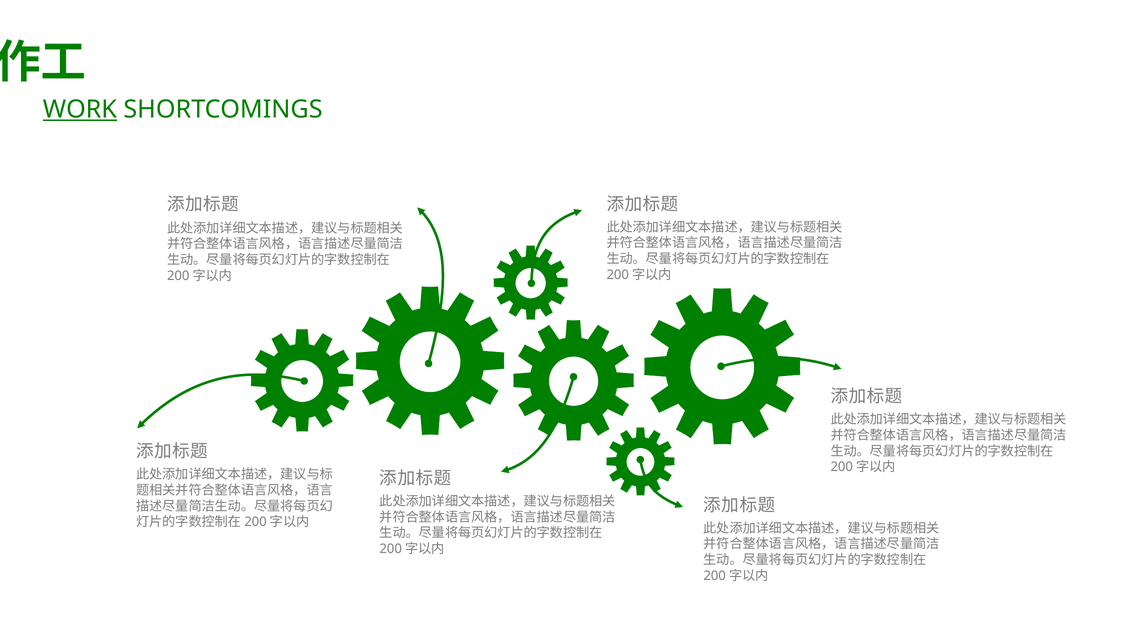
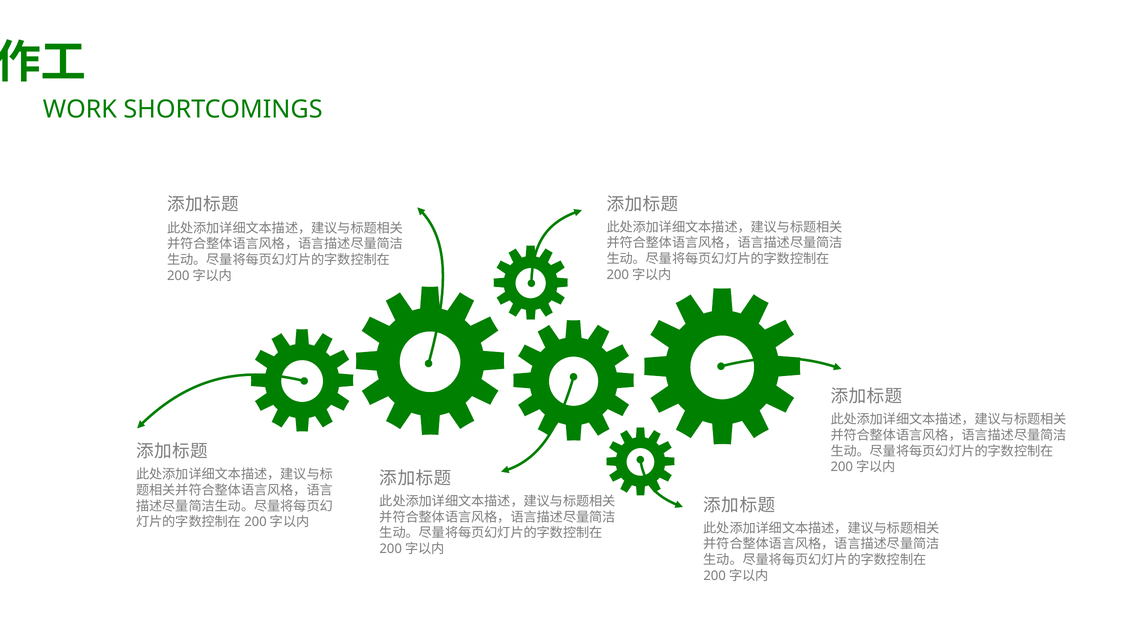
WORK underline: present -> none
